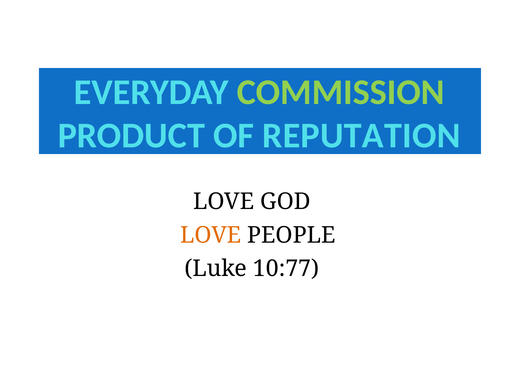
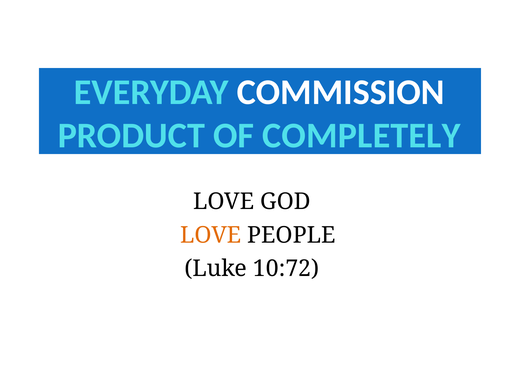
COMMISSION colour: light green -> white
REPUTATION: REPUTATION -> COMPLETELY
10:77: 10:77 -> 10:72
